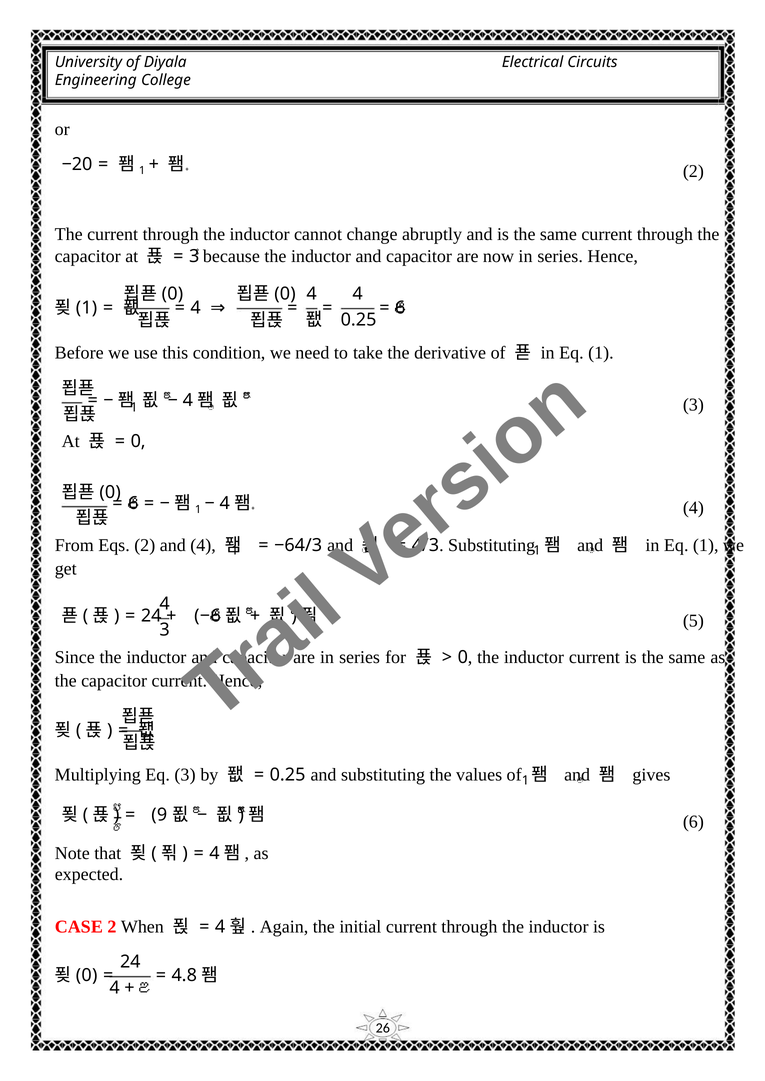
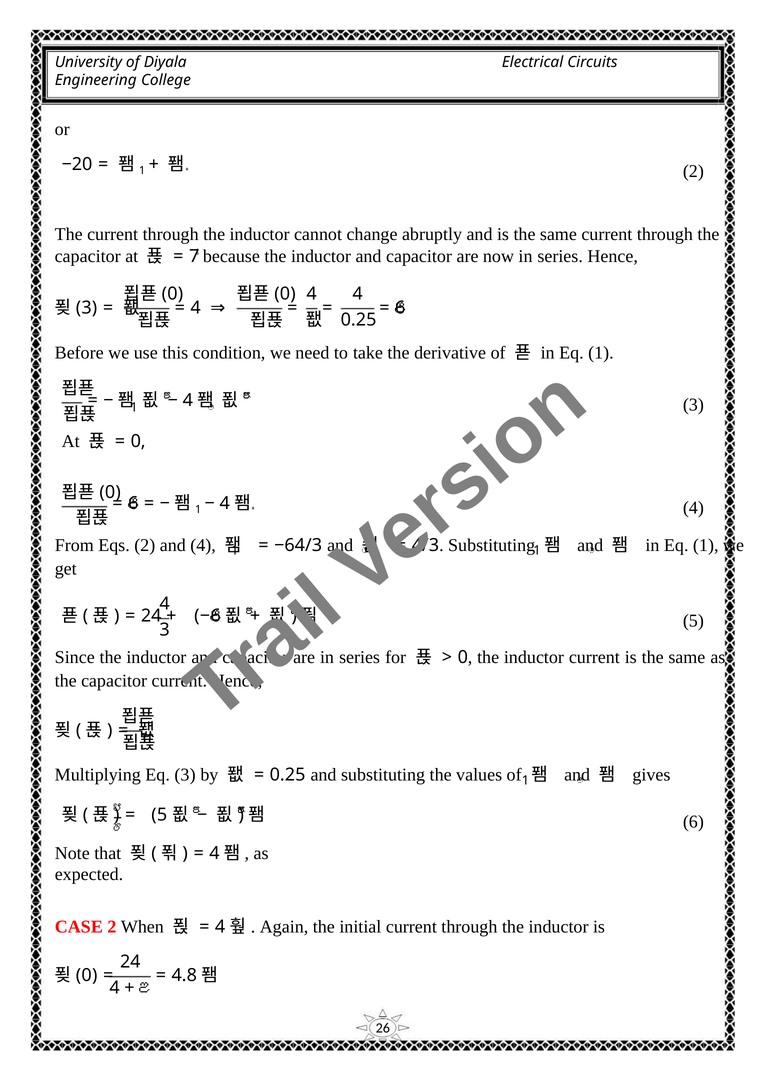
3 at (194, 257): 3 -> 7
1 at (87, 308): 1 -> 3
9 at (159, 815): 9 -> 5
